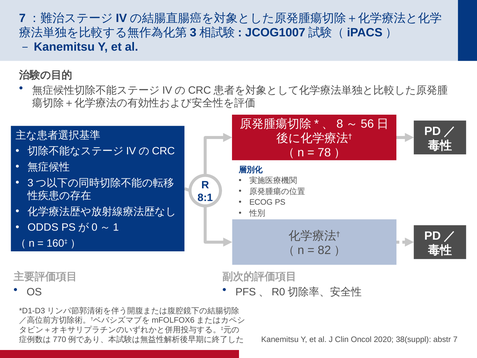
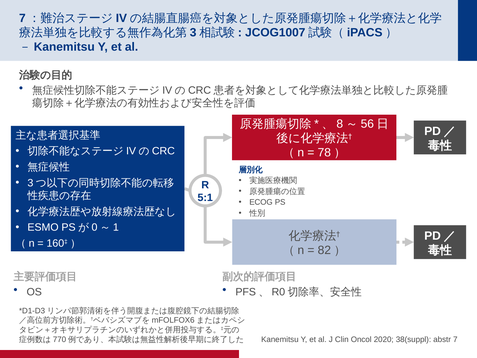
8:1: 8:1 -> 5:1
ODDS: ODDS -> ESMO
